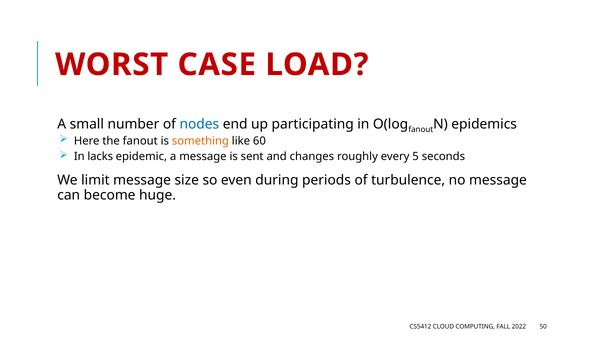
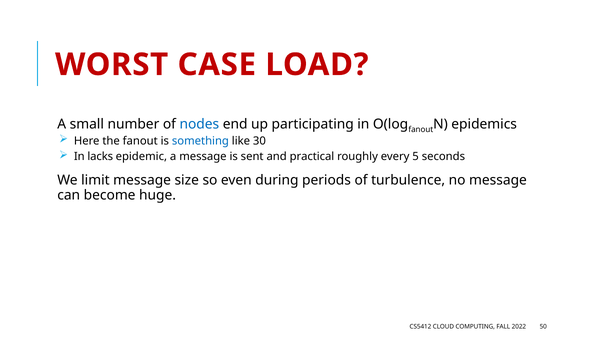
something colour: orange -> blue
60: 60 -> 30
changes: changes -> practical
